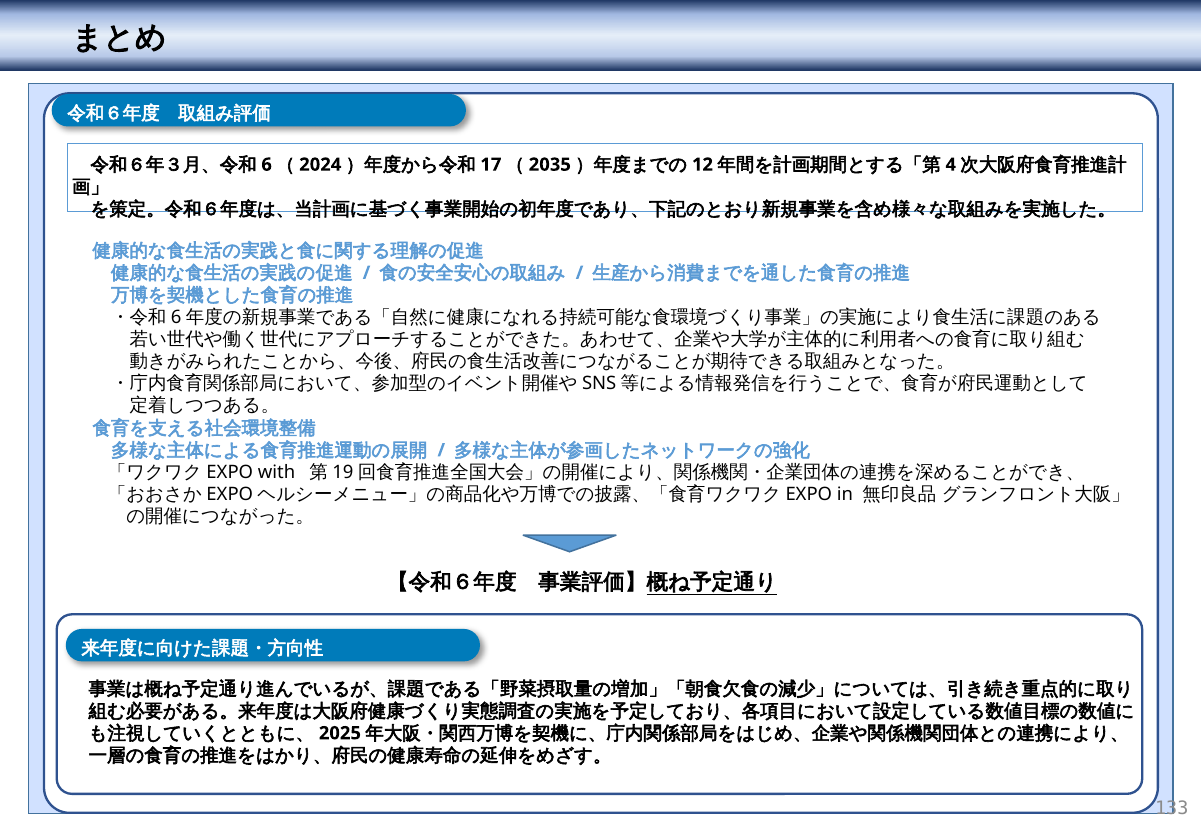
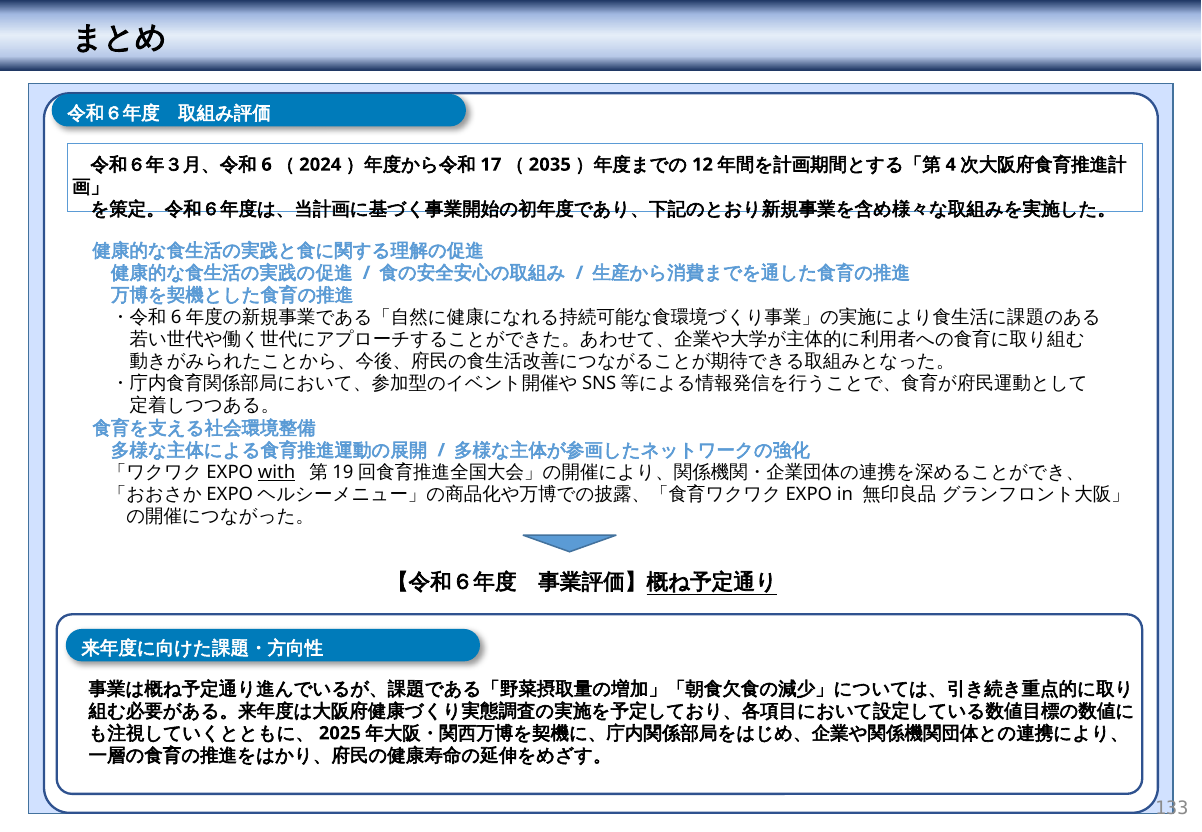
with underline: none -> present
